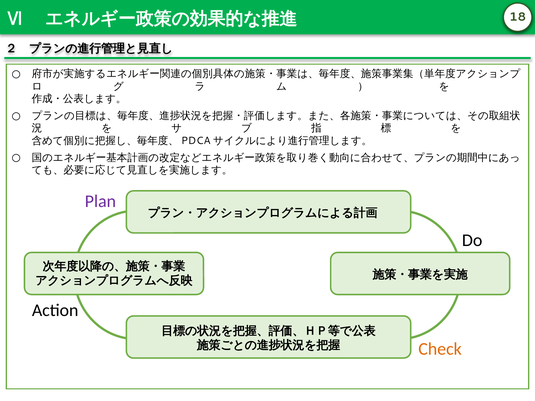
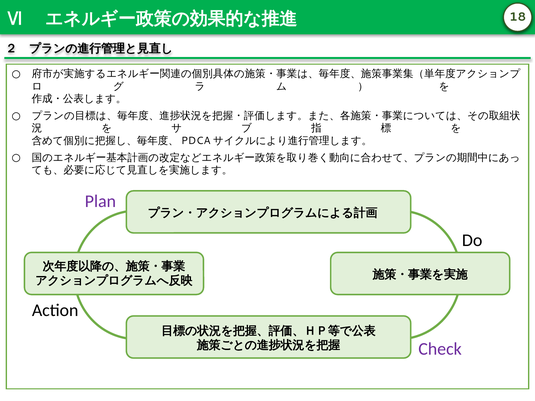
Check colour: orange -> purple
